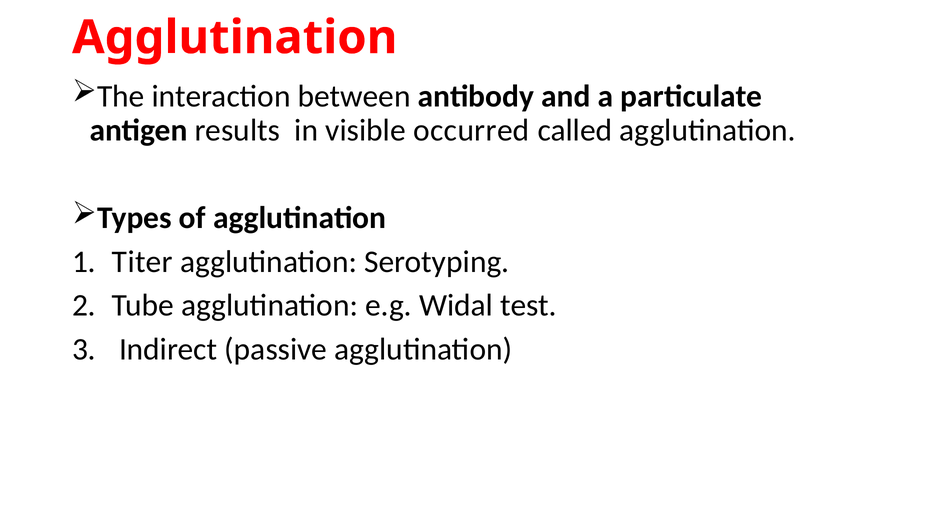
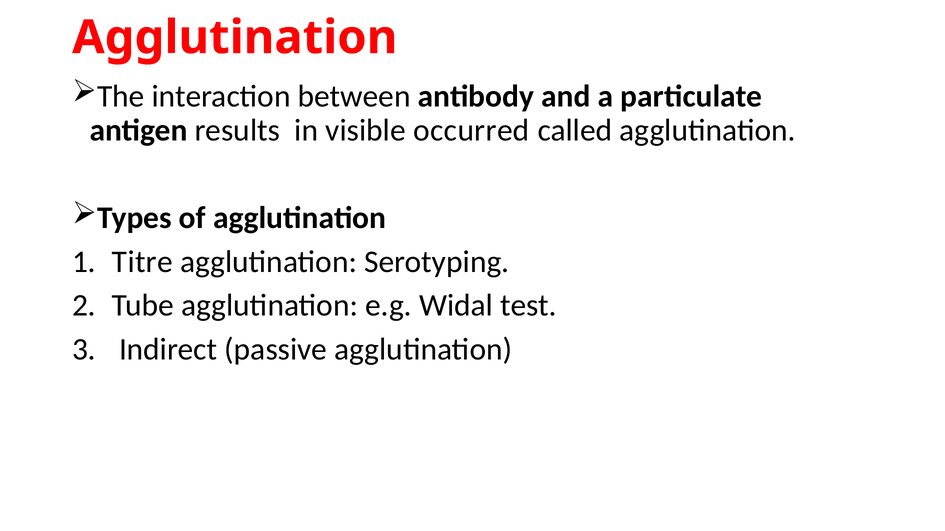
Titer: Titer -> Titre
